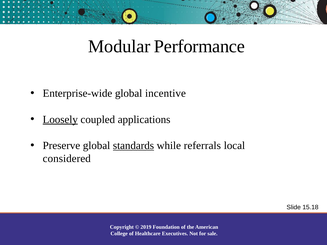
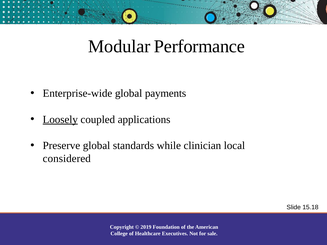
incentive: incentive -> payments
standards underline: present -> none
referrals: referrals -> clinician
